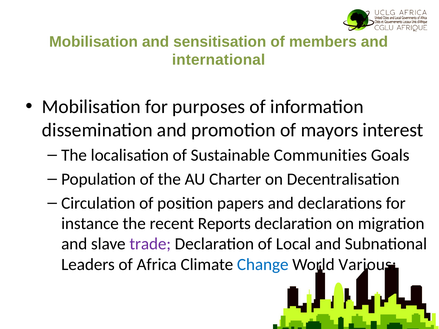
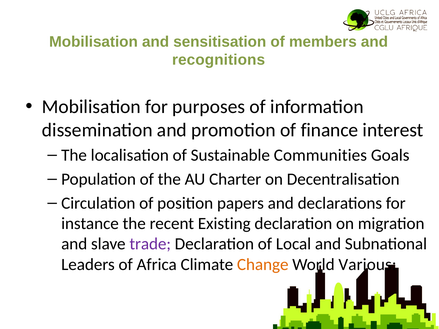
international: international -> recognitions
mayors: mayors -> finance
Reports: Reports -> Existing
Change colour: blue -> orange
